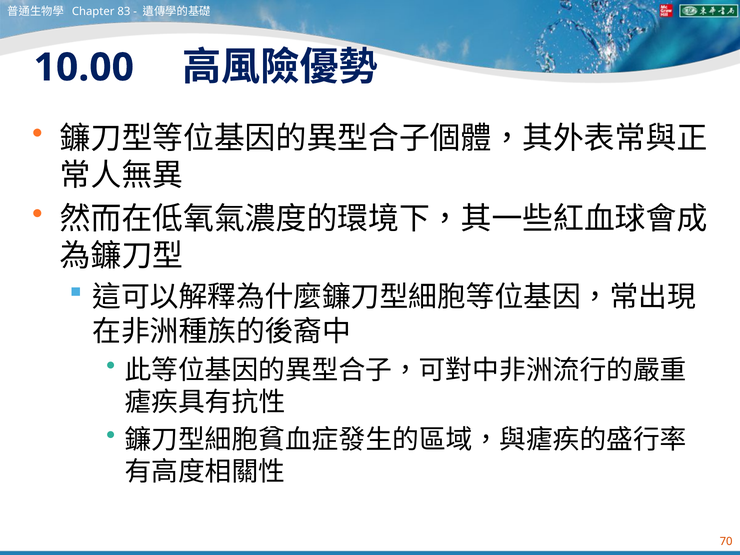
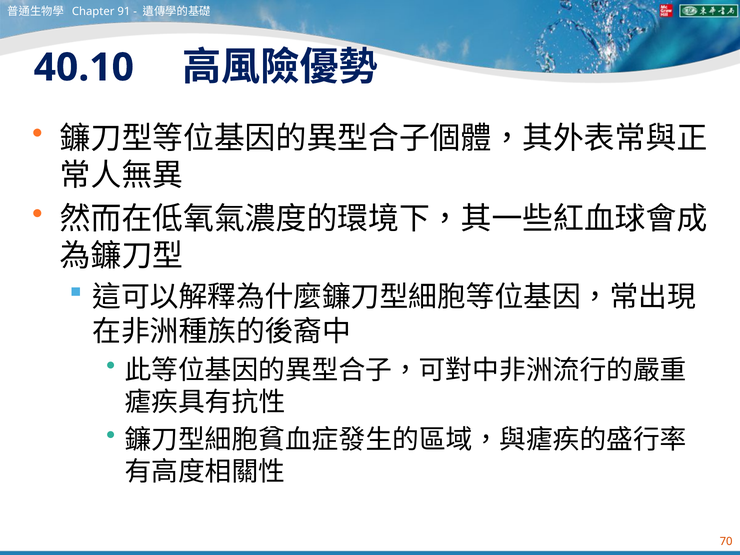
83: 83 -> 91
10.00: 10.00 -> 40.10
